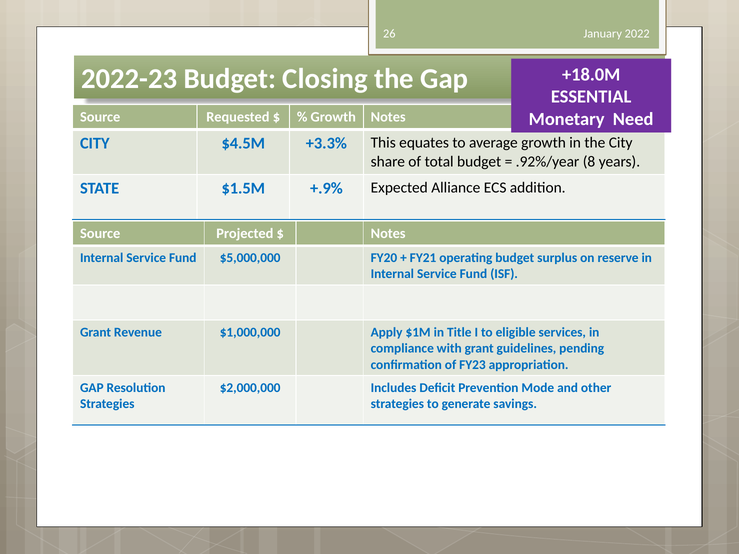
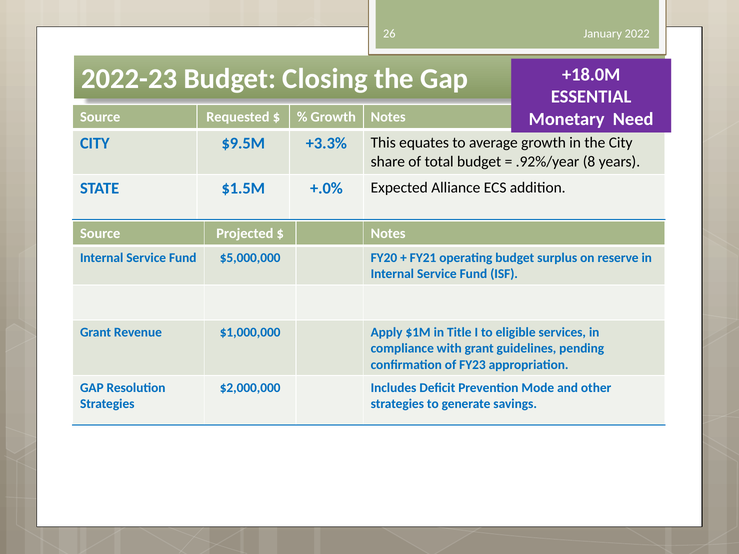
$4.5M: $4.5M -> $9.5M
+.9%: +.9% -> +.0%
